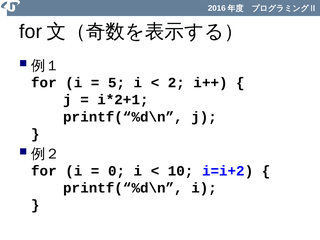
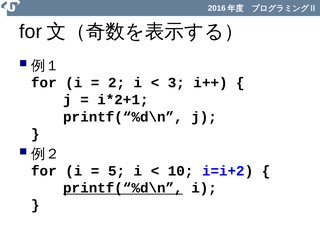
5: 5 -> 2
2: 2 -> 3
0: 0 -> 5
printf(“%d\n at (123, 188) underline: none -> present
